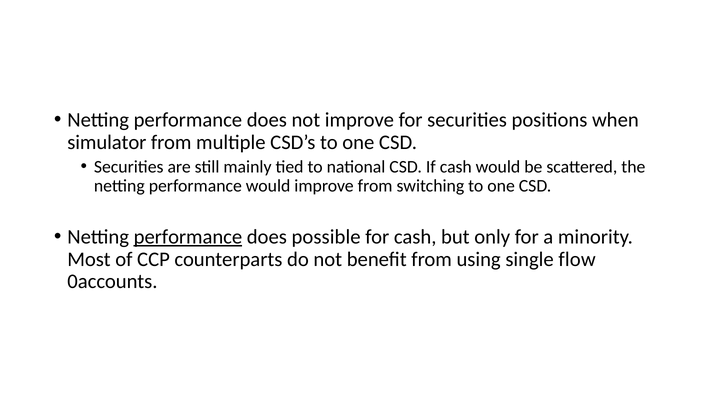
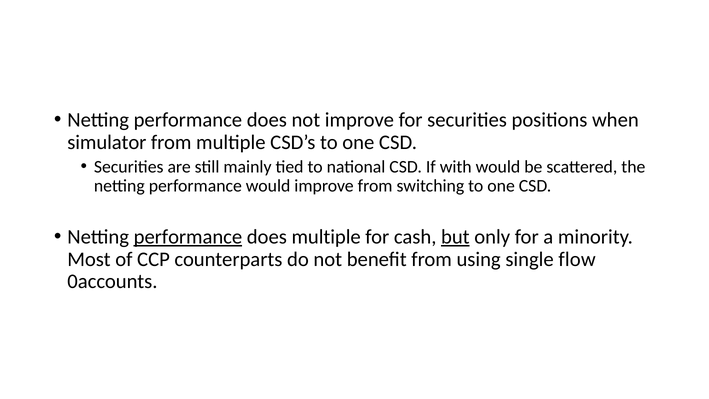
If cash: cash -> with
does possible: possible -> multiple
but underline: none -> present
